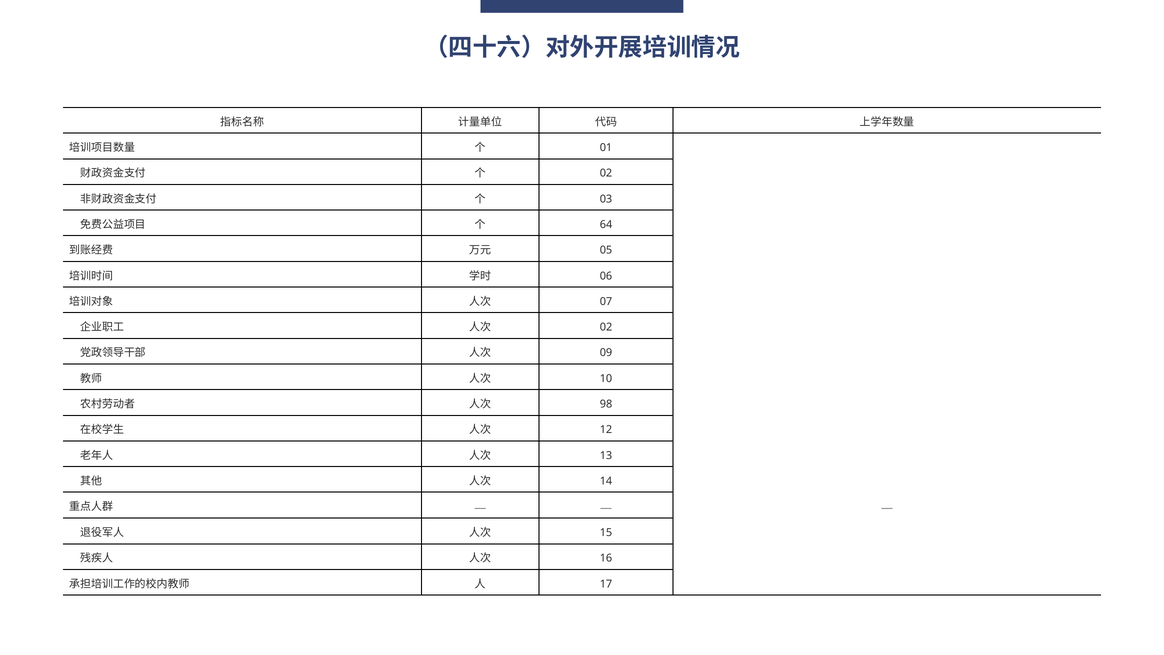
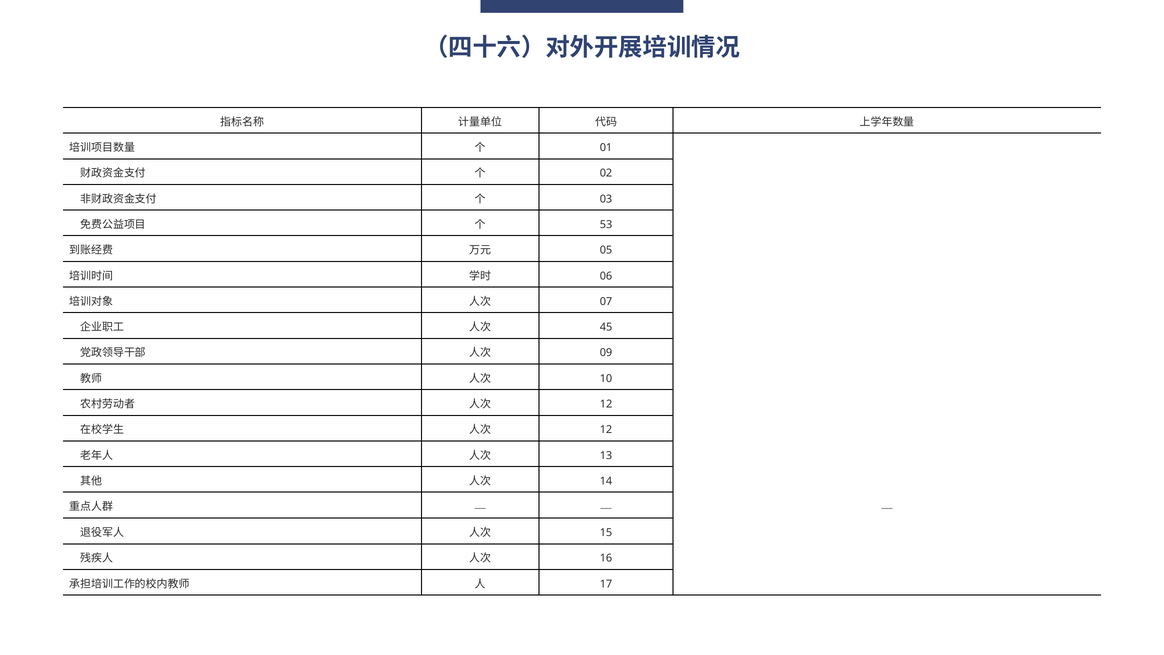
64: 64 -> 53
02 at (606, 327): 02 -> 45
98 at (606, 404): 98 -> 12
